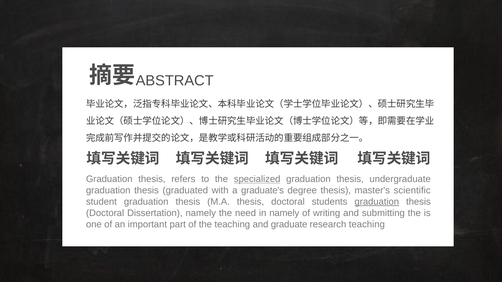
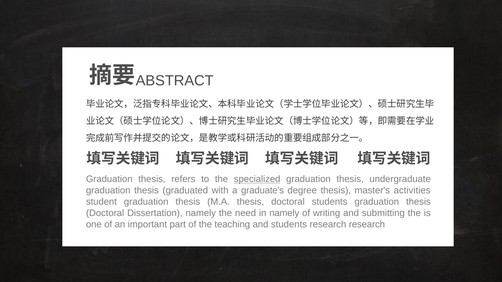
scientific: scientific -> activities
graduation at (377, 202) underline: present -> none
and graduate: graduate -> students
research teaching: teaching -> research
